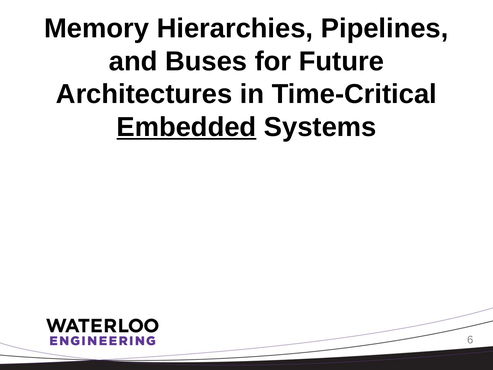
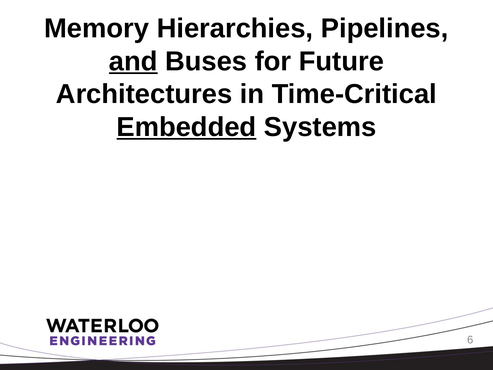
and underline: none -> present
